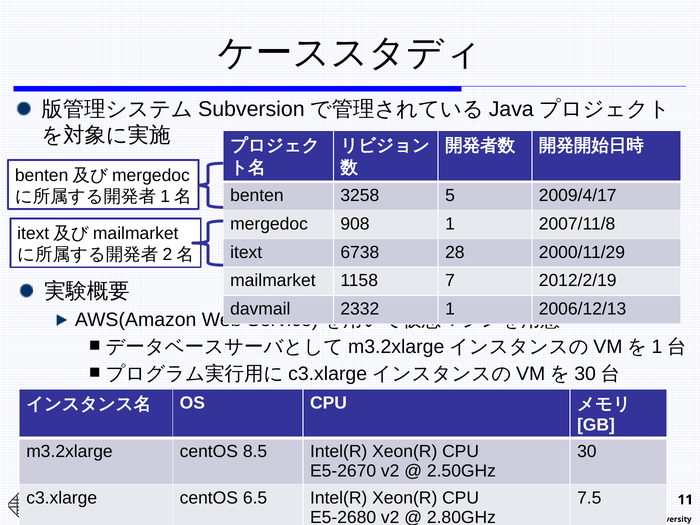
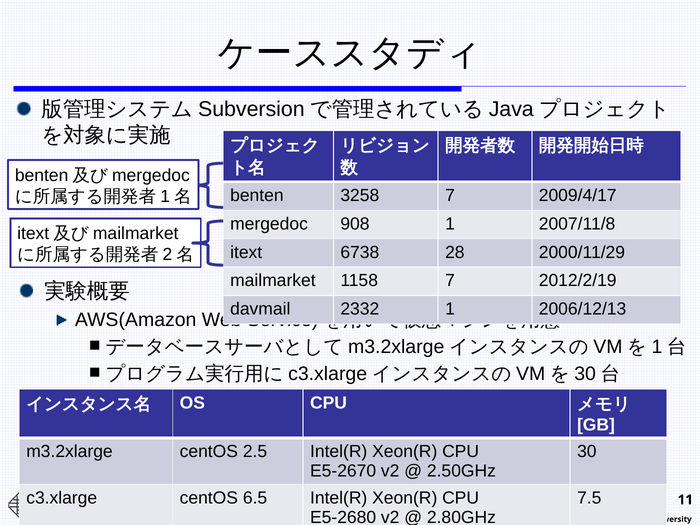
3258 5: 5 -> 7
8.5: 8.5 -> 2.5
